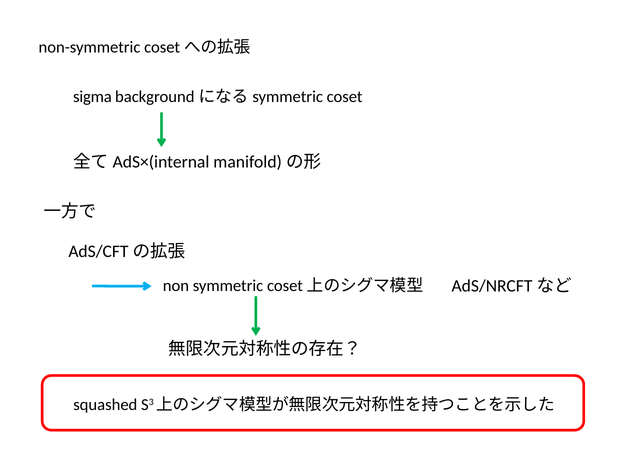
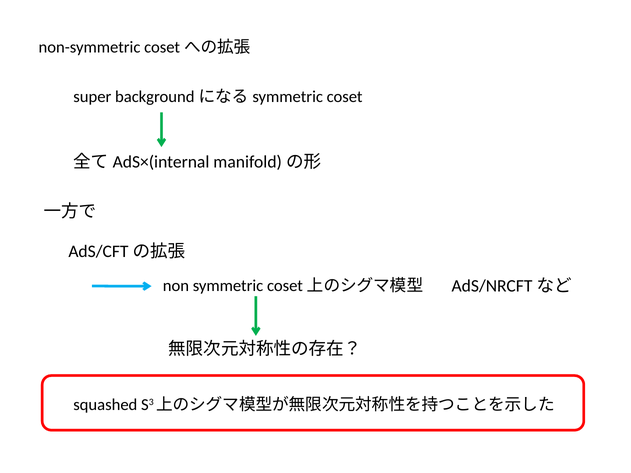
sigma: sigma -> super
